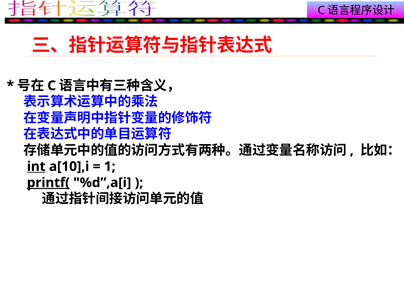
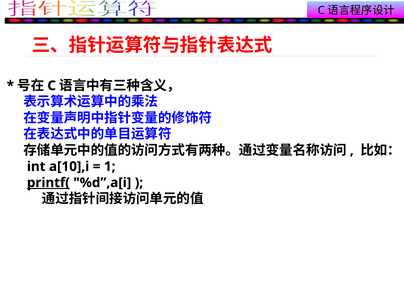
int underline: present -> none
